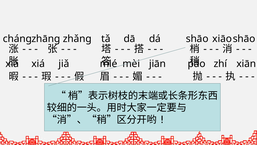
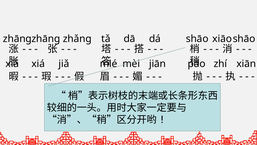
cháng at (17, 39): cháng -> zhāng
